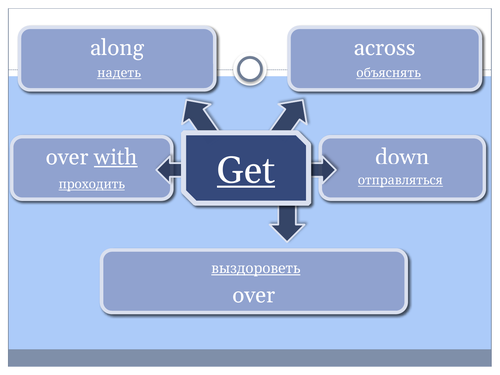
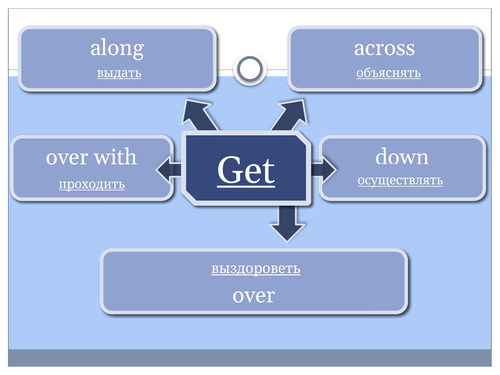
надеть: надеть -> выдать
with underline: present -> none
отправляться: отправляться -> осуществлять
